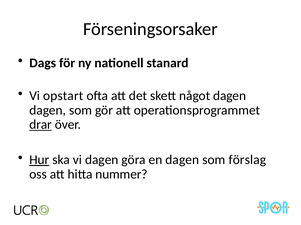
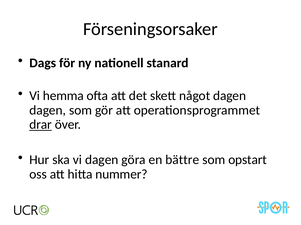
opstart: opstart -> hemma
Hur underline: present -> none
en dagen: dagen -> bättre
förslag: förslag -> opstart
